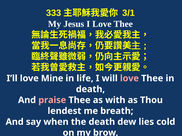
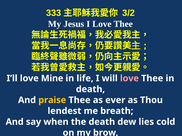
3/1: 3/1 -> 3/2
praise colour: pink -> yellow
as with: with -> ever
